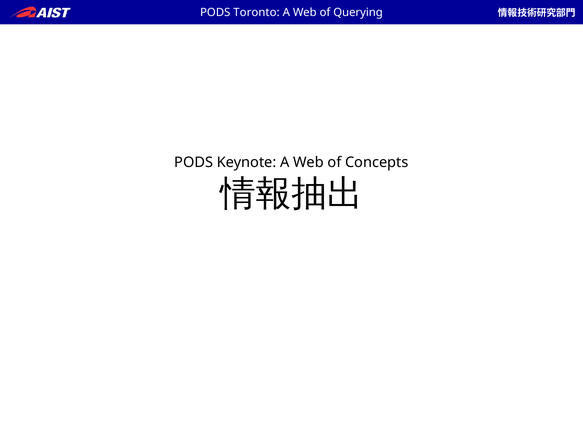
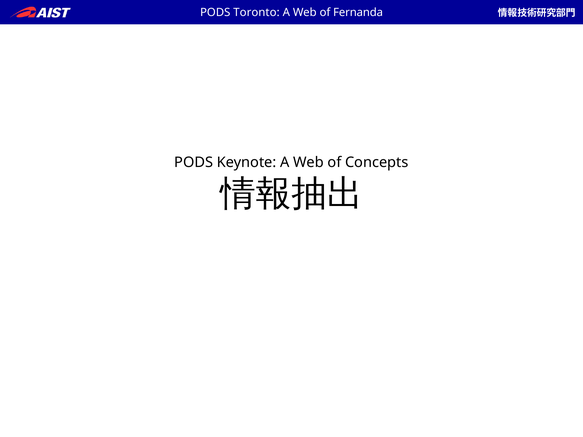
Querying: Querying -> Fernanda
